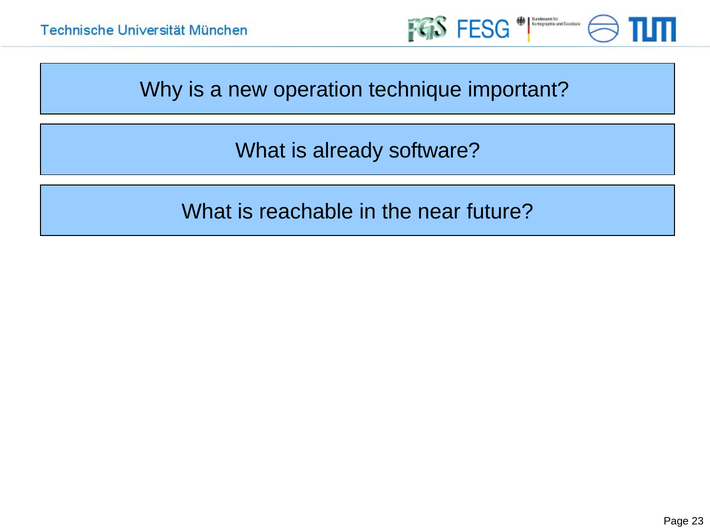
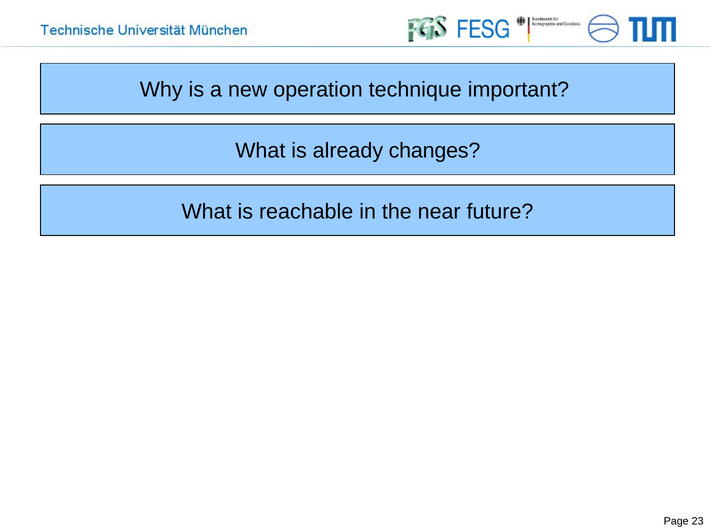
software: software -> changes
